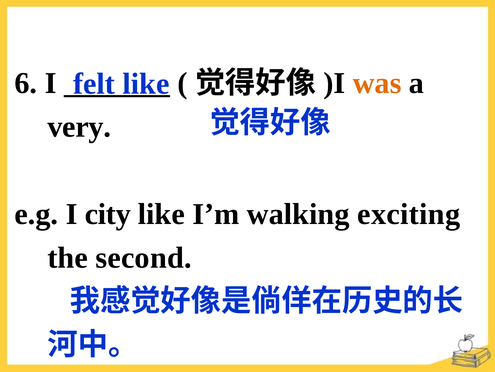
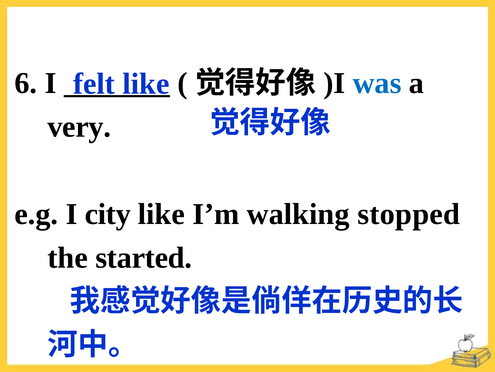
was colour: orange -> blue
exciting: exciting -> stopped
second: second -> started
